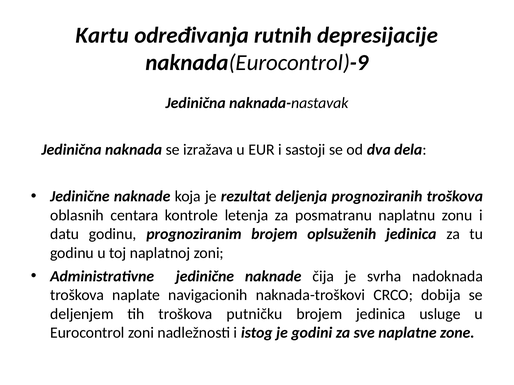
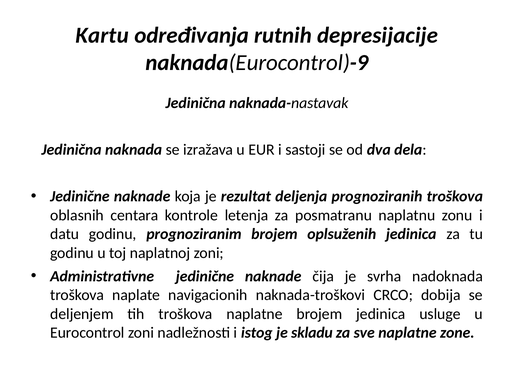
troškova putničku: putničku -> naplatne
godini: godini -> skladu
